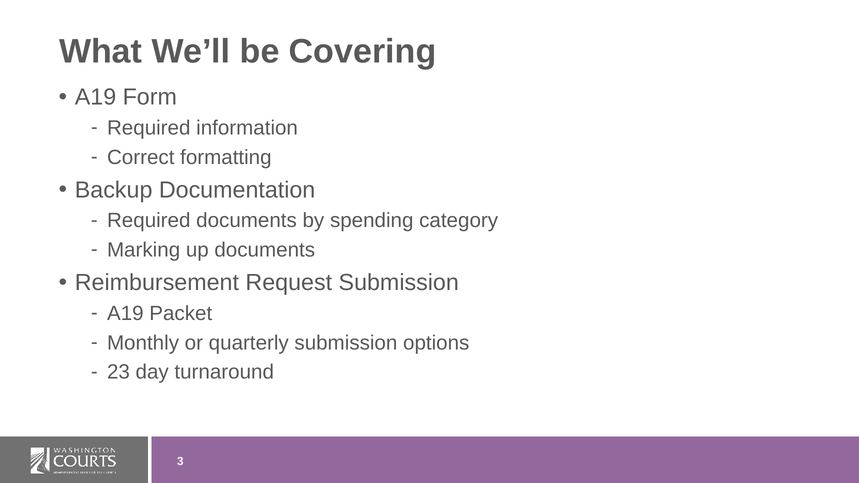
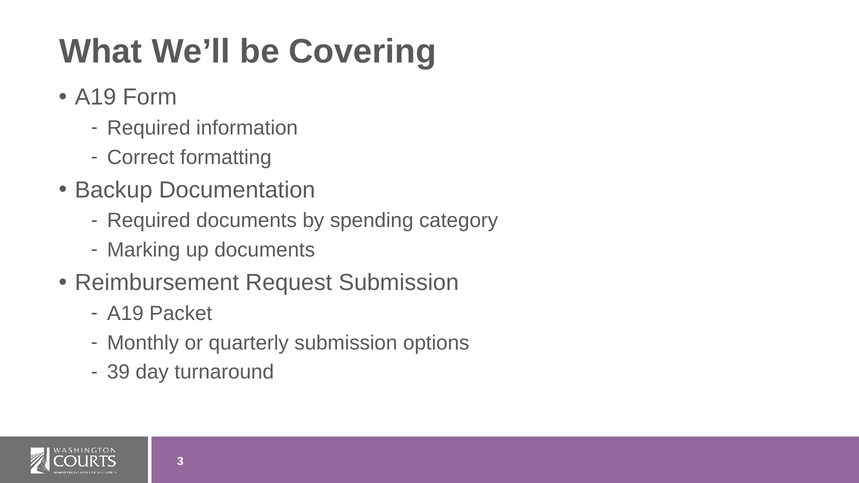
23: 23 -> 39
